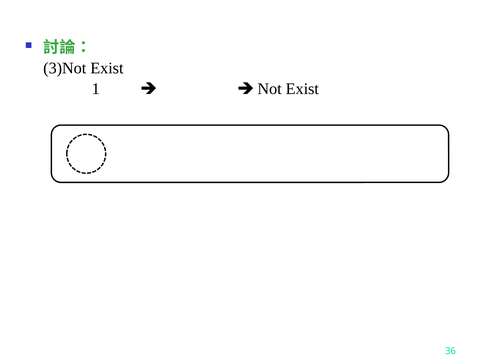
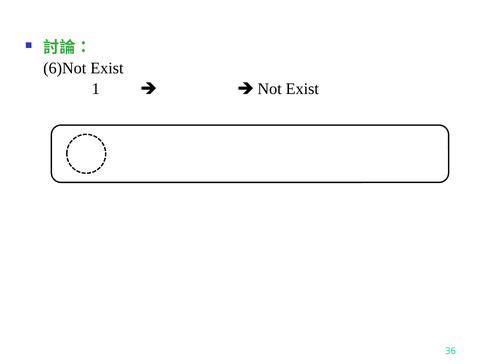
3)Not: 3)Not -> 6)Not
